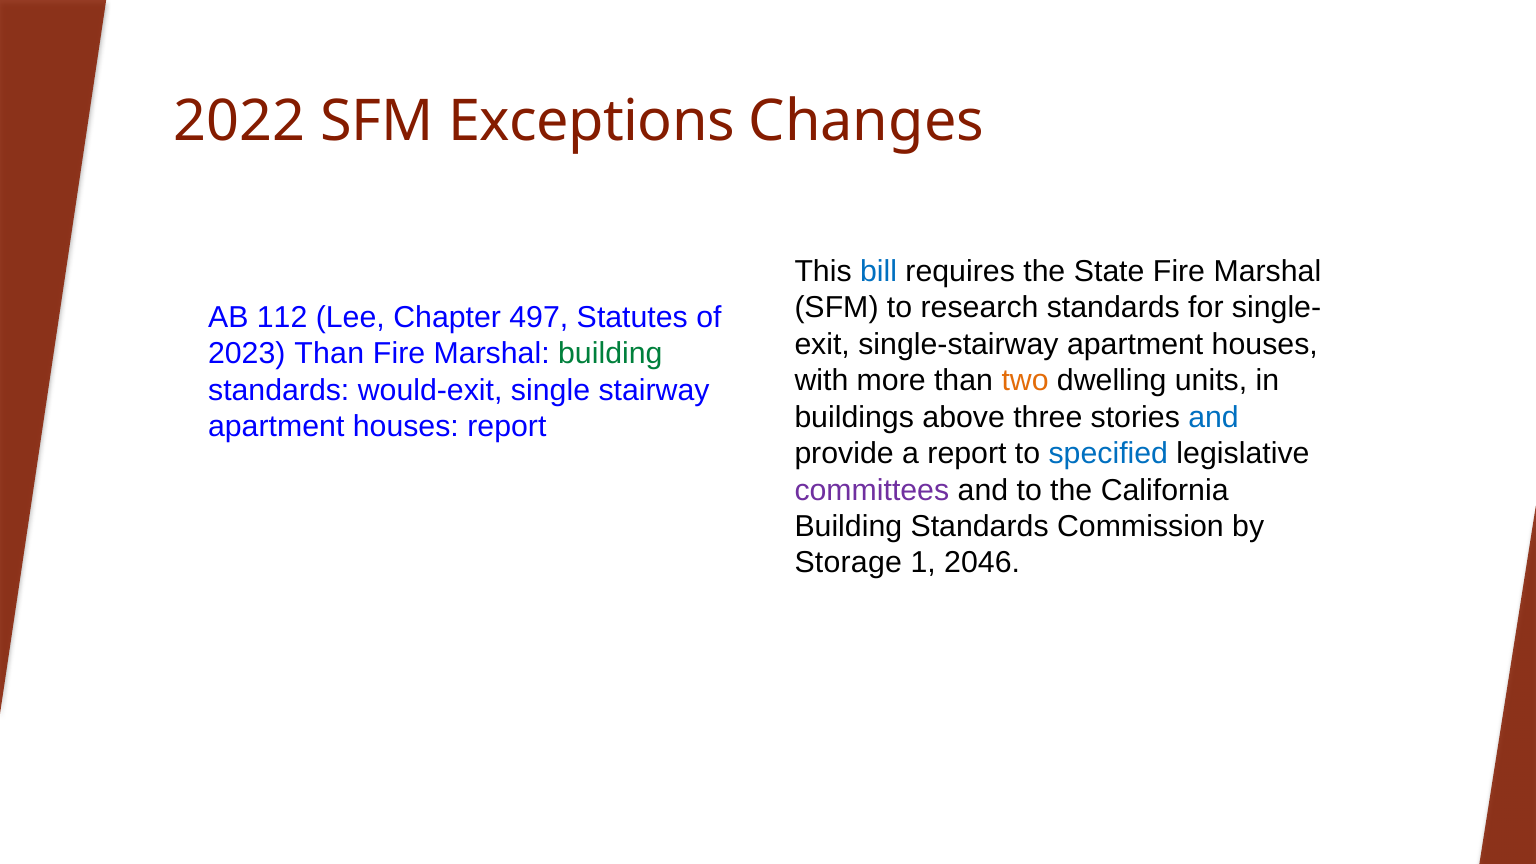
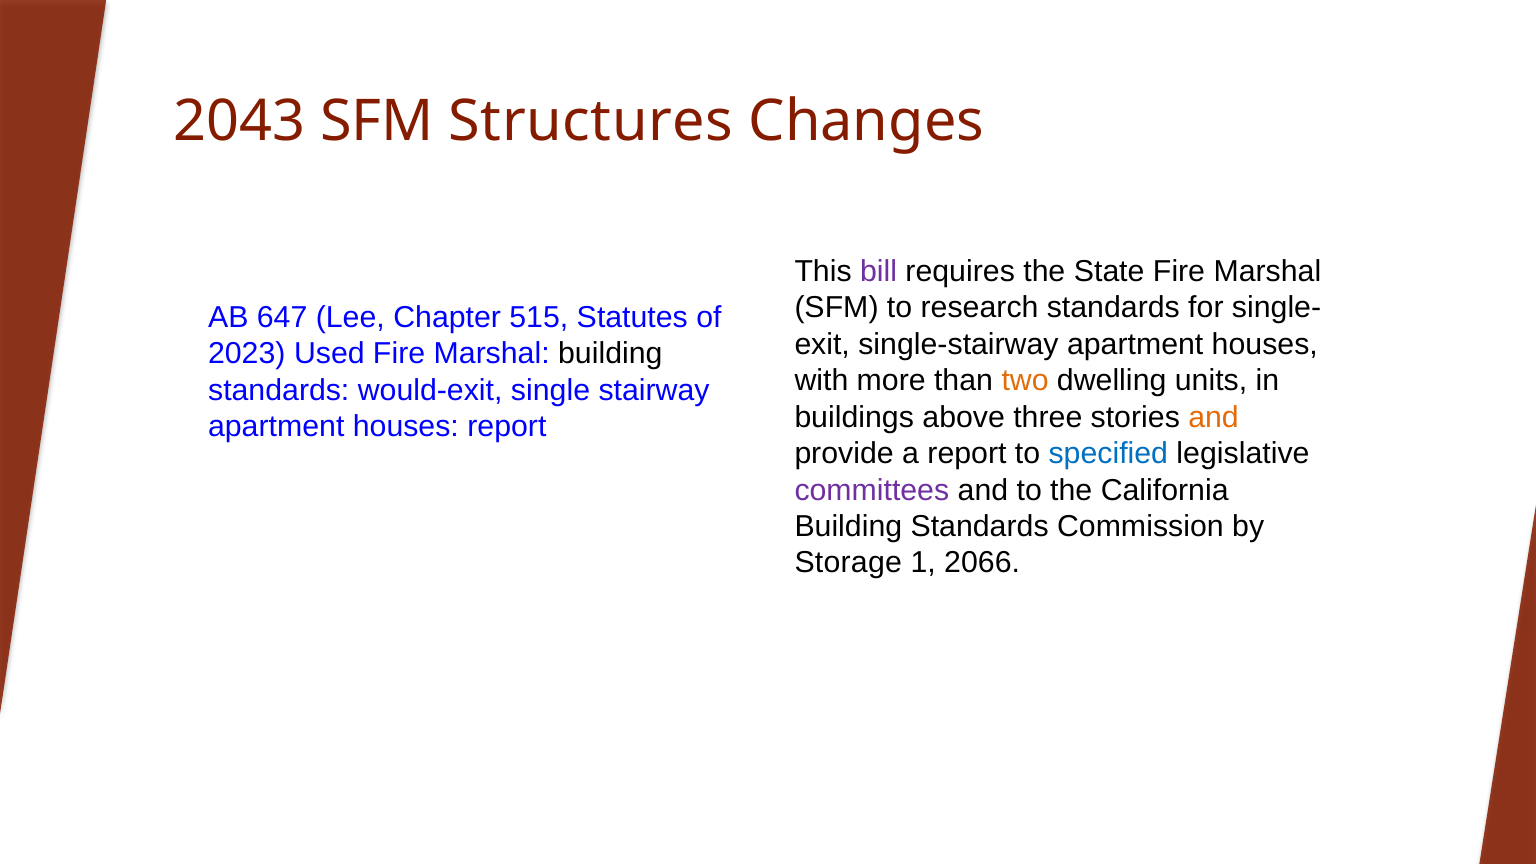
2022: 2022 -> 2043
Exceptions: Exceptions -> Structures
bill colour: blue -> purple
112: 112 -> 647
497: 497 -> 515
2023 Than: Than -> Used
building at (610, 354) colour: green -> black
and at (1214, 417) colour: blue -> orange
2046: 2046 -> 2066
